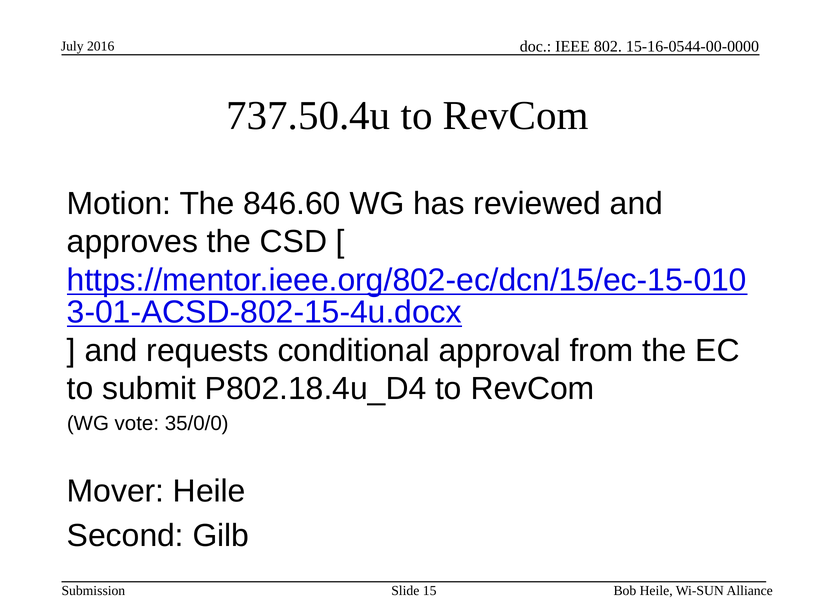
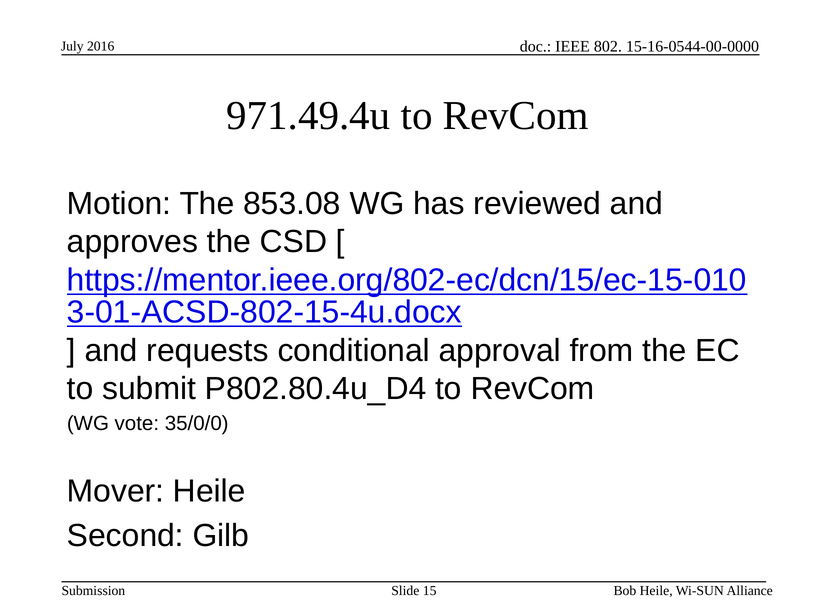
737.50.4u: 737.50.4u -> 971.49.4u
846.60: 846.60 -> 853.08
P802.18.4u_D4: P802.18.4u_D4 -> P802.80.4u_D4
